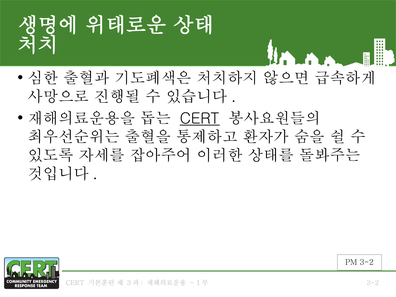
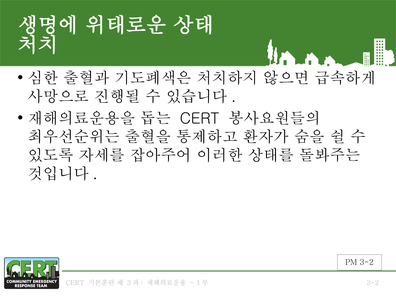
CERT at (200, 118) underline: present -> none
